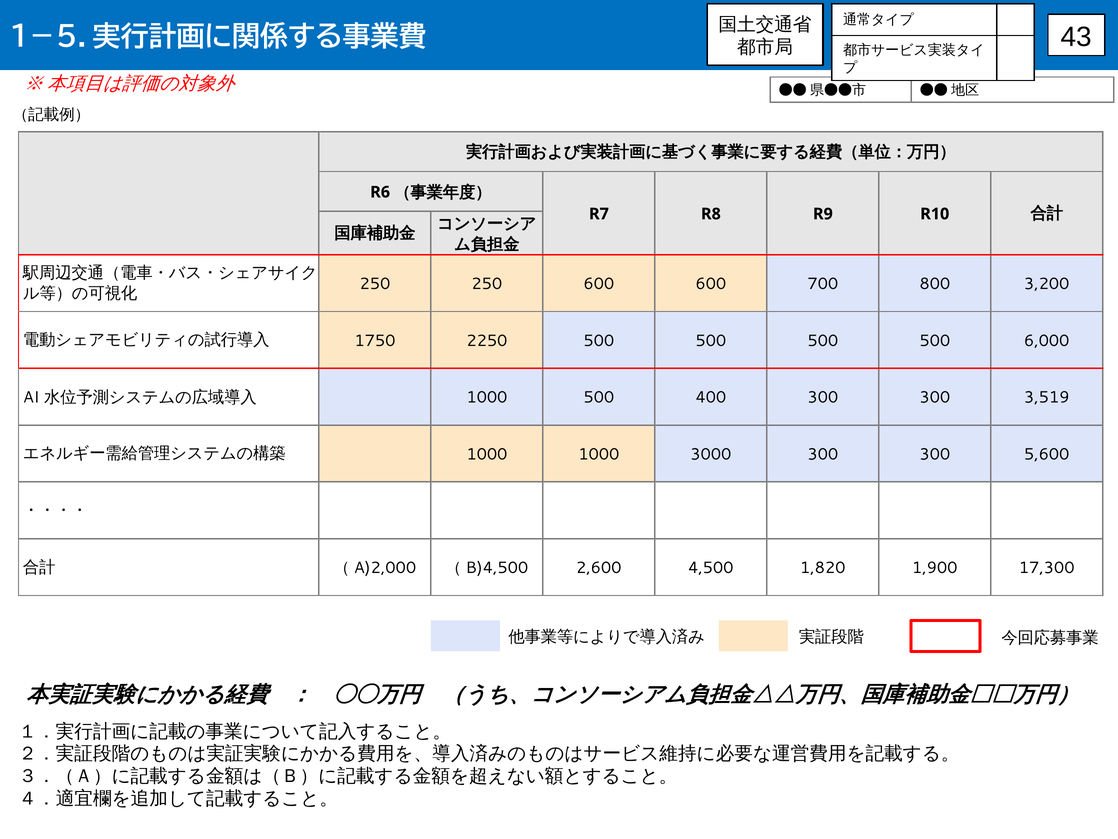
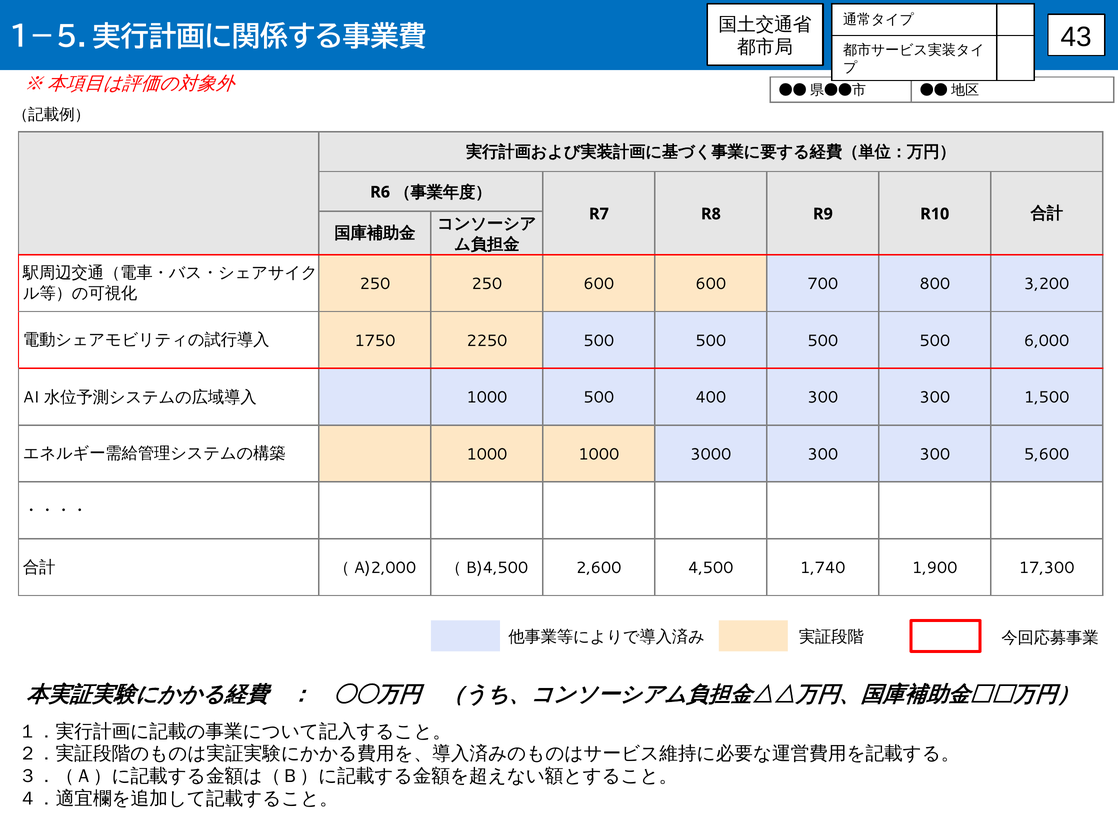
3,519: 3,519 -> 1,500
1,820: 1,820 -> 1,740
